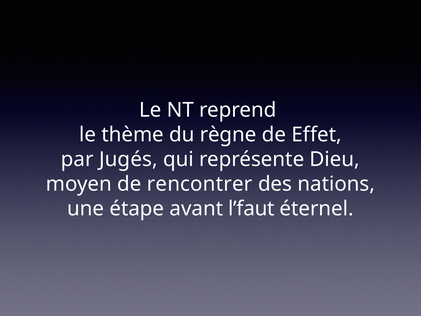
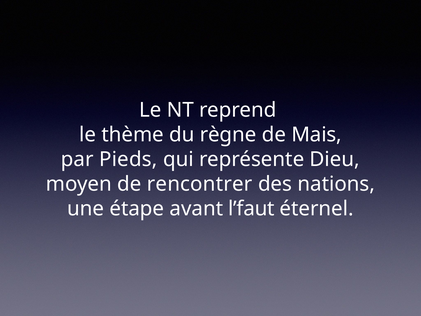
Effet: Effet -> Mais
Jugés: Jugés -> Pieds
